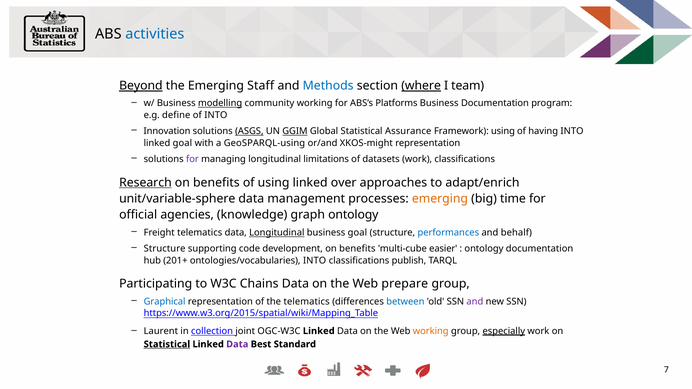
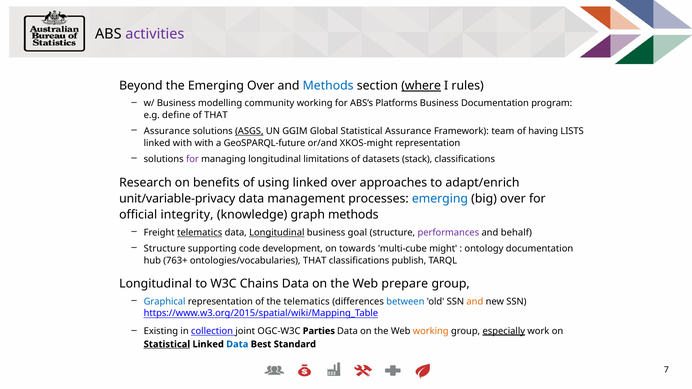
activities colour: blue -> purple
Beyond underline: present -> none
Emerging Staff: Staff -> Over
team: team -> rules
modelling underline: present -> none
of INTO: INTO -> THAT
Innovation at (167, 131): Innovation -> Assurance
GGIM underline: present -> none
Framework using: using -> team
having INTO: INTO -> LISTS
linked goal: goal -> with
GeoSPARQL-using: GeoSPARQL-using -> GeoSPARQL-future
datasets work: work -> stack
Research underline: present -> none
unit/variable-sphere: unit/variable-sphere -> unit/variable-privacy
emerging at (440, 199) colour: orange -> blue
big time: time -> over
agencies: agencies -> integrity
graph ontology: ontology -> methods
telematics at (200, 233) underline: none -> present
performances colour: blue -> purple
development on benefits: benefits -> towards
easier: easier -> might
201+: 201+ -> 763+
ontologies/vocabularies INTO: INTO -> THAT
Participating at (156, 284): Participating -> Longitudinal
and at (475, 302) colour: purple -> orange
Laurent: Laurent -> Existing
OGC-W3C Linked: Linked -> Parties
Data at (237, 344) colour: purple -> blue
